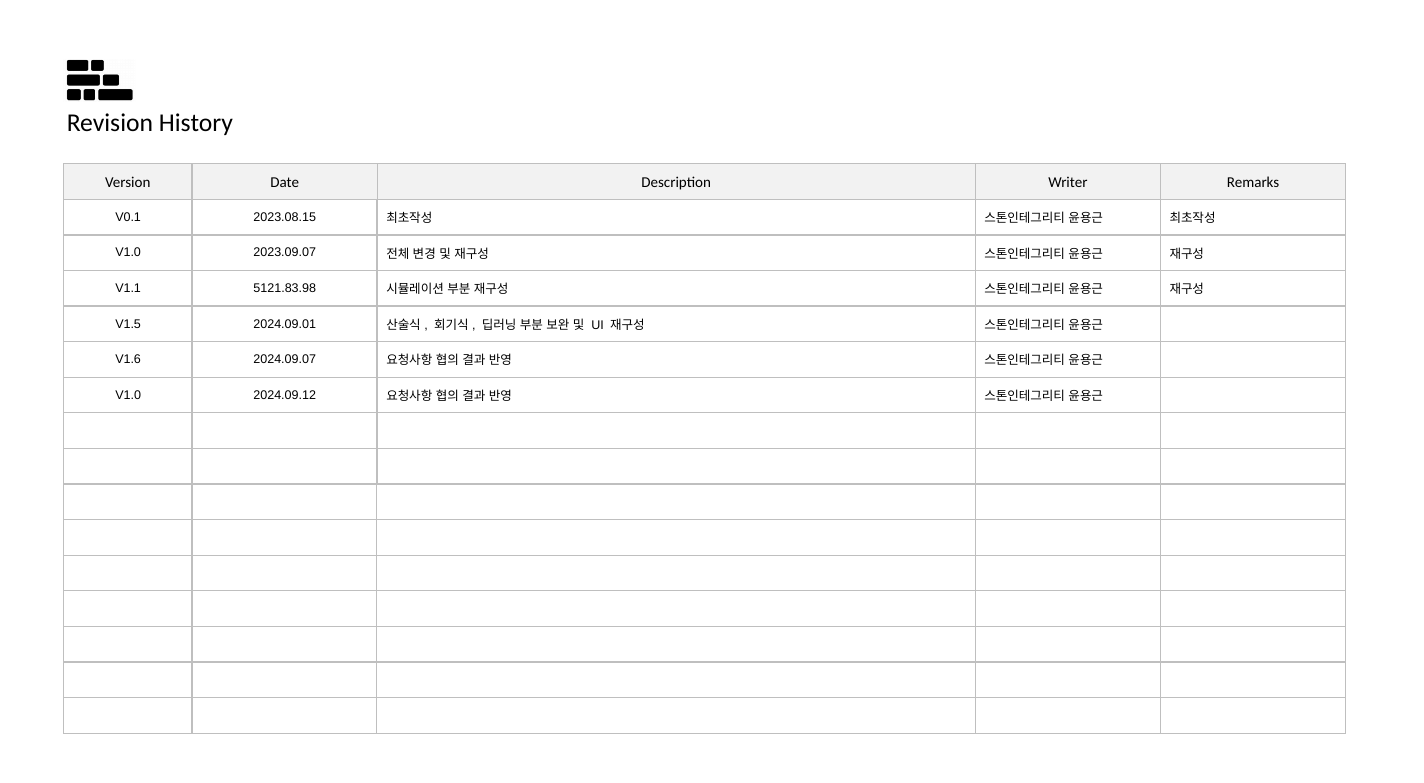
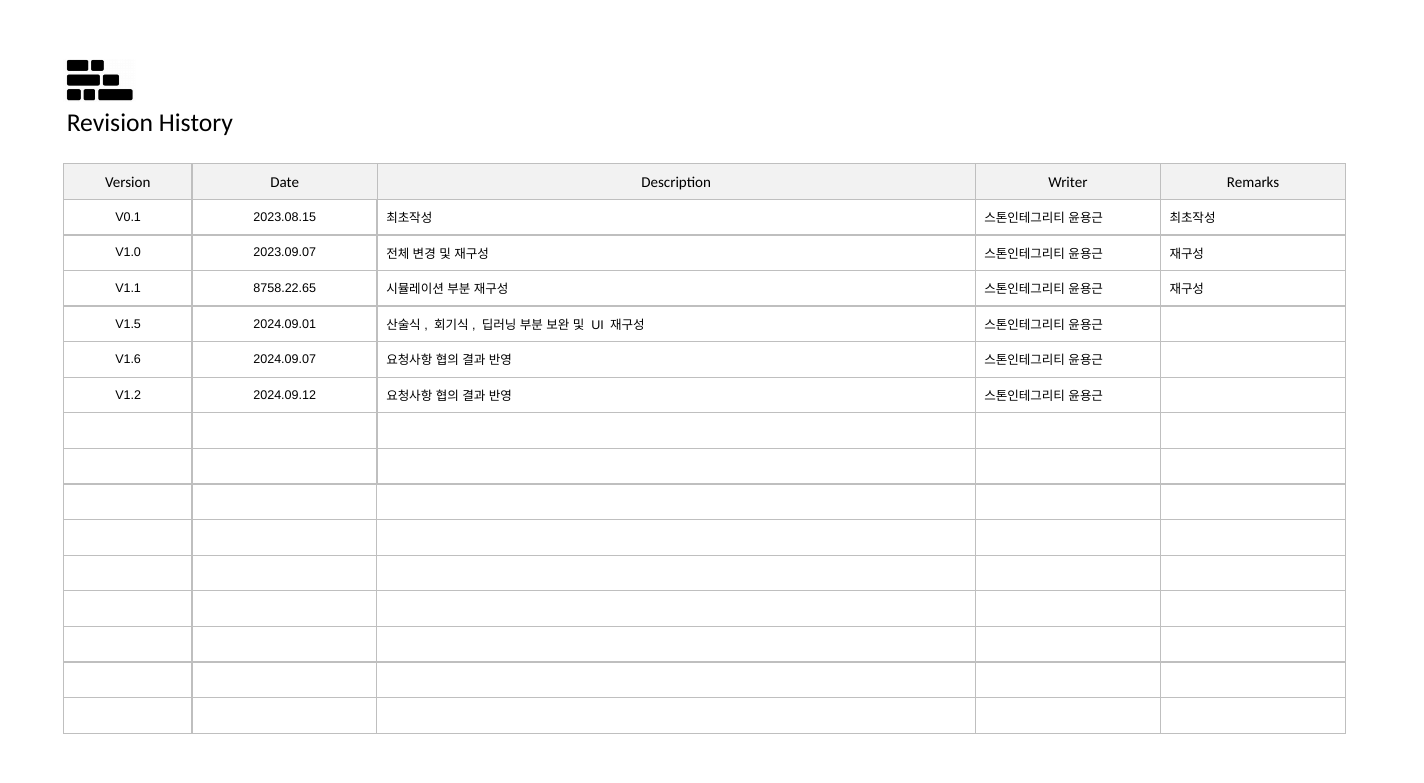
5121.83.98: 5121.83.98 -> 8758.22.65
V1.0 at (128, 395): V1.0 -> V1.2
